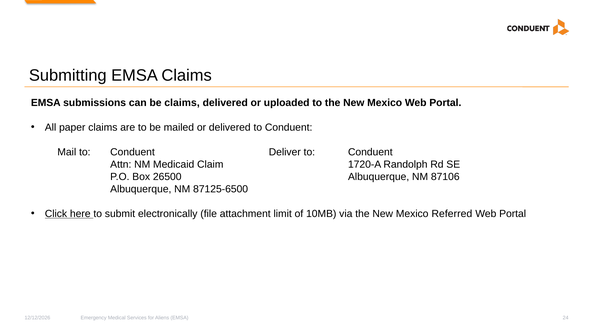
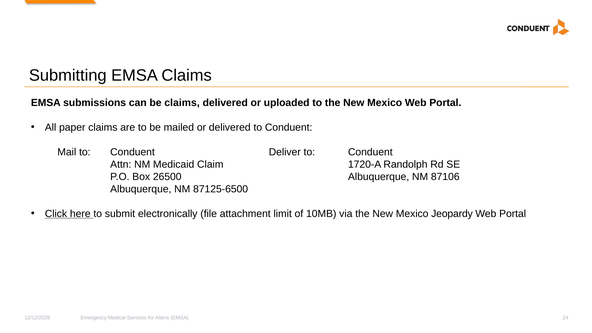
Referred: Referred -> Jeopardy
